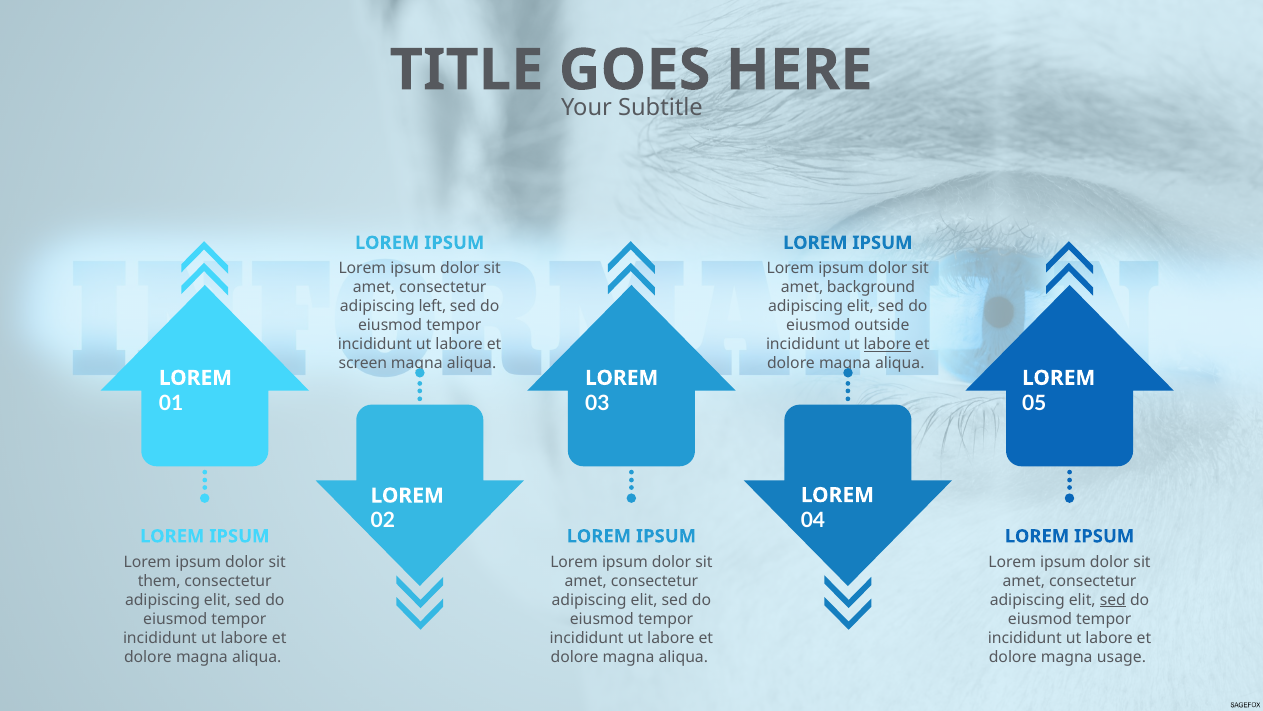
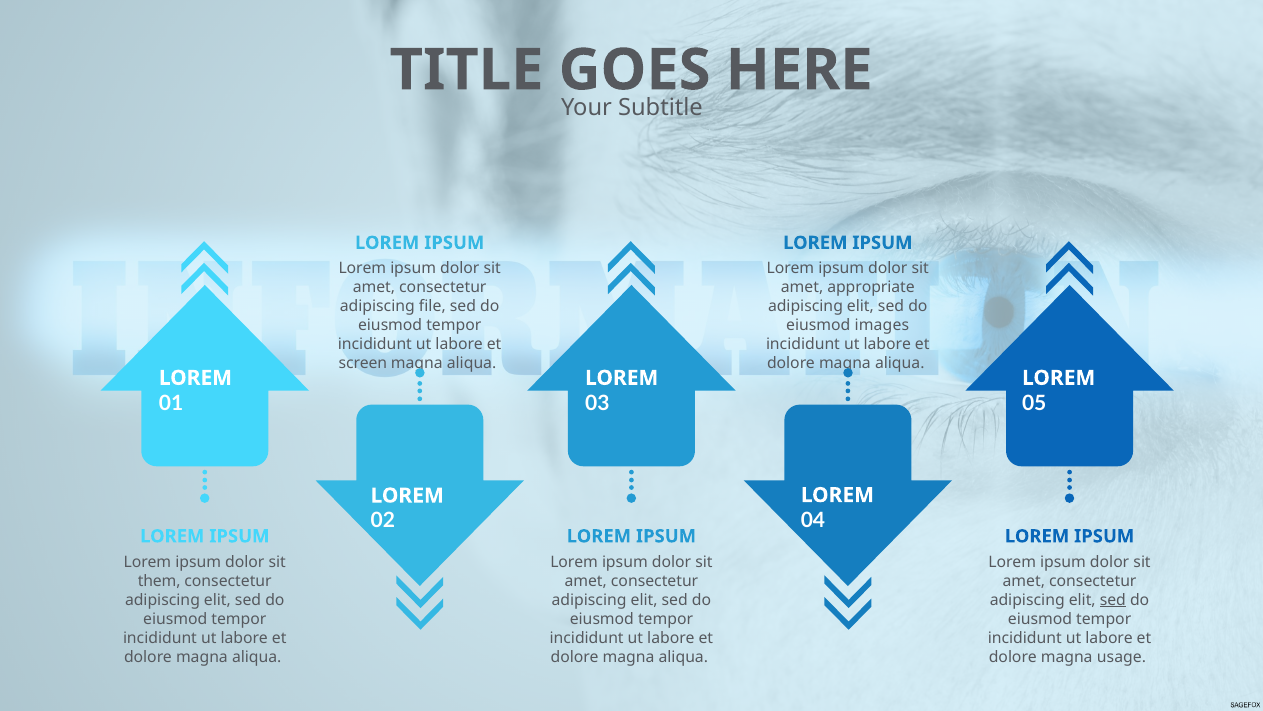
background: background -> appropriate
left: left -> file
outside: outside -> images
labore at (887, 344) underline: present -> none
